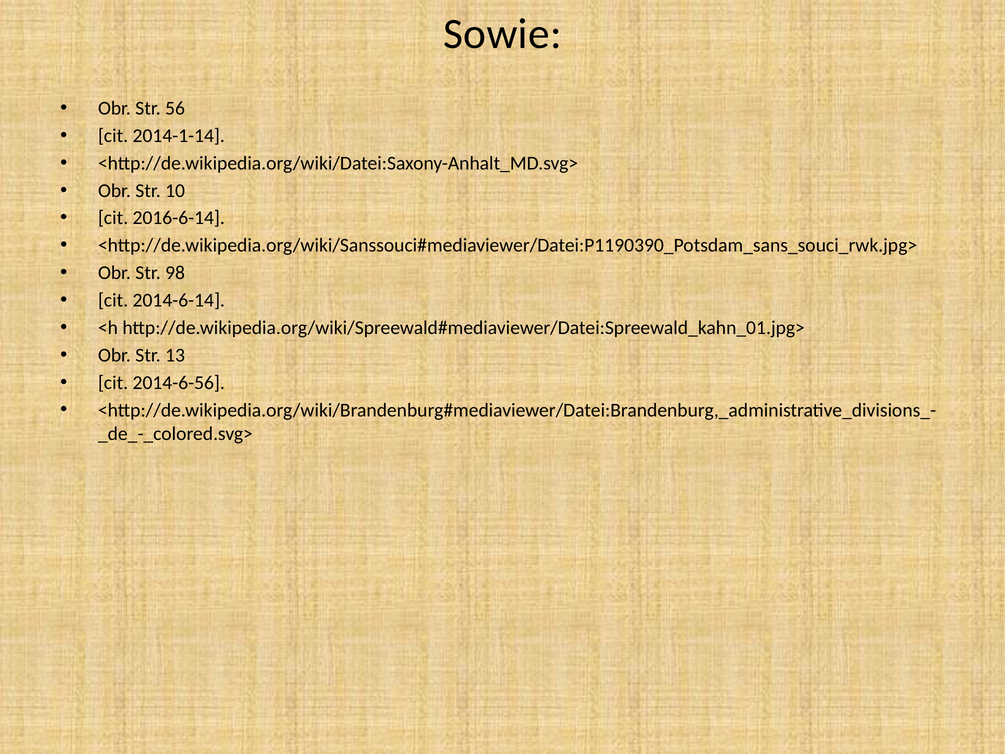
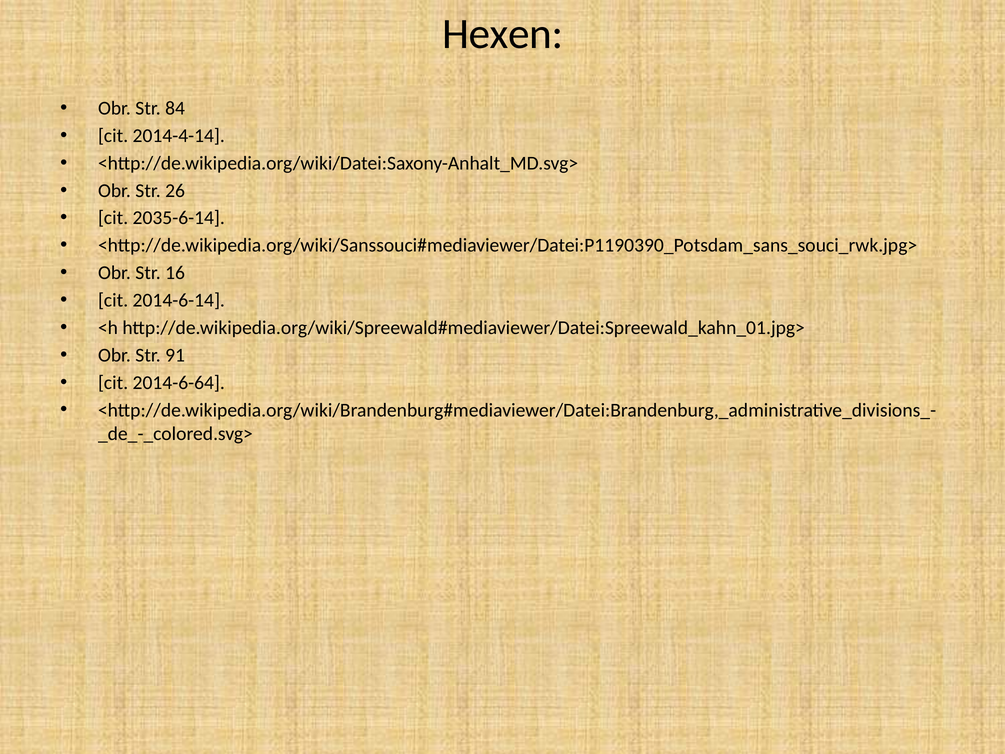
Sowie: Sowie -> Hexen
56: 56 -> 84
2014-1-14: 2014-1-14 -> 2014-4-14
10: 10 -> 26
2016-6-14: 2016-6-14 -> 2035-6-14
98: 98 -> 16
13: 13 -> 91
2014-6-56: 2014-6-56 -> 2014-6-64
